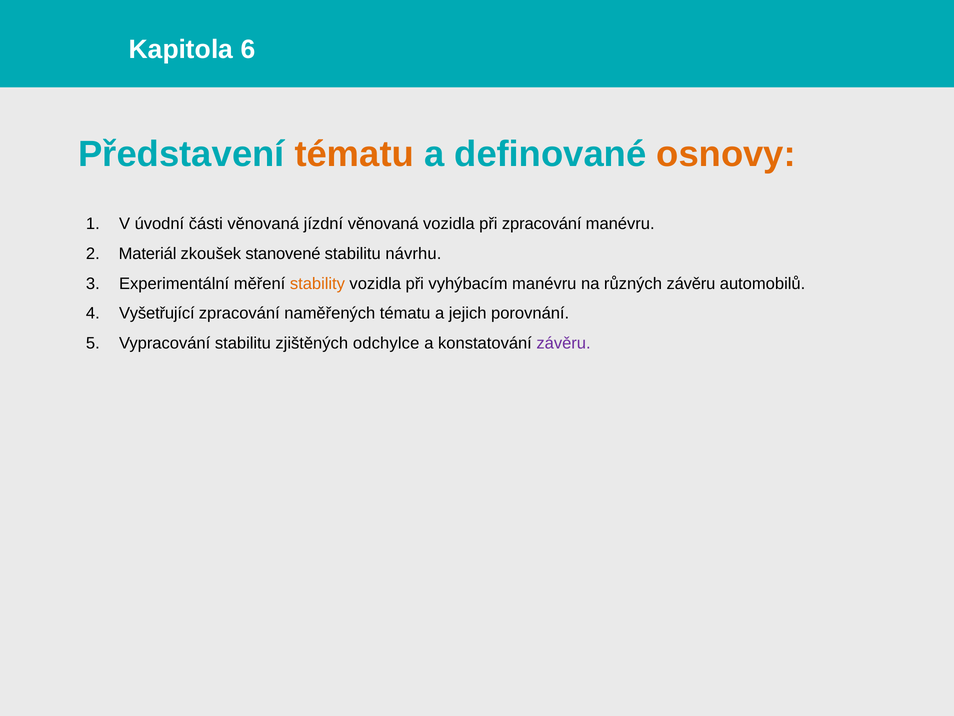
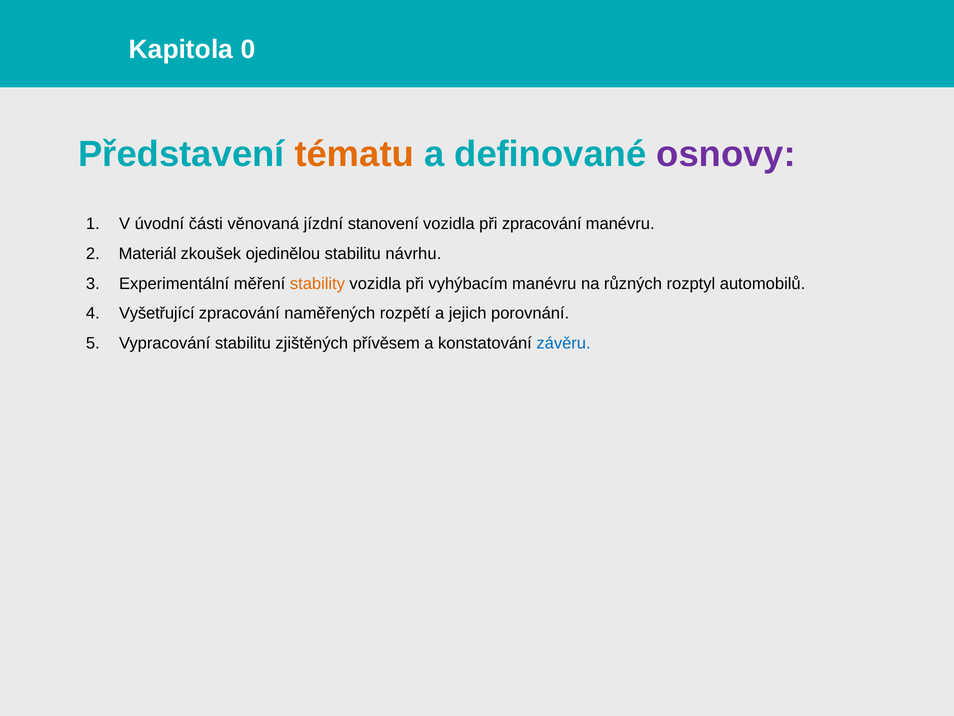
6: 6 -> 0
osnovy colour: orange -> purple
jízdní věnovaná: věnovaná -> stanovení
stanovené: stanovené -> ojedinělou
různých závěru: závěru -> rozptyl
naměřených tématu: tématu -> rozpětí
odchylce: odchylce -> přívěsem
závěru at (564, 343) colour: purple -> blue
